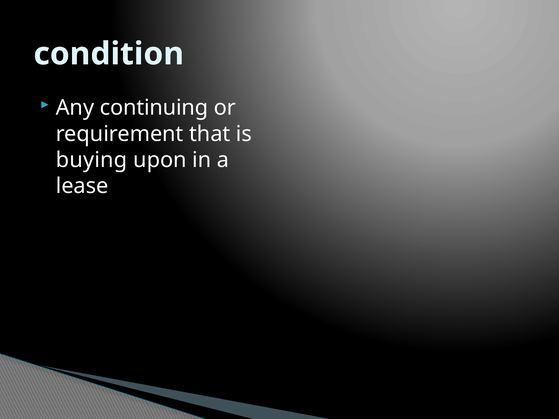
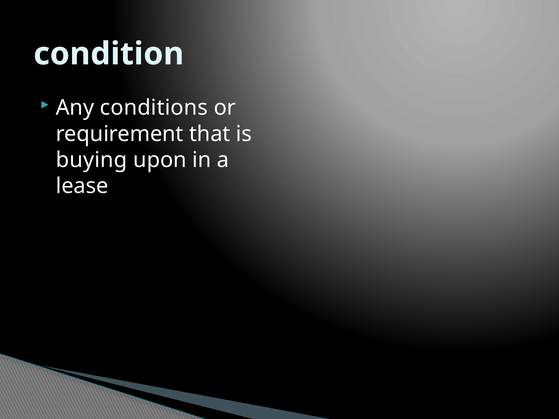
continuing: continuing -> conditions
